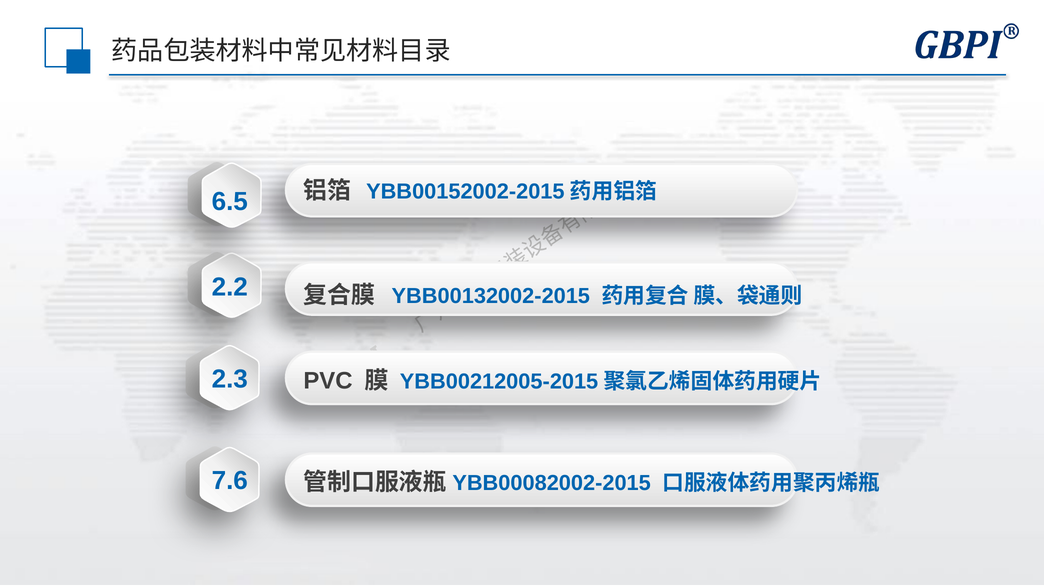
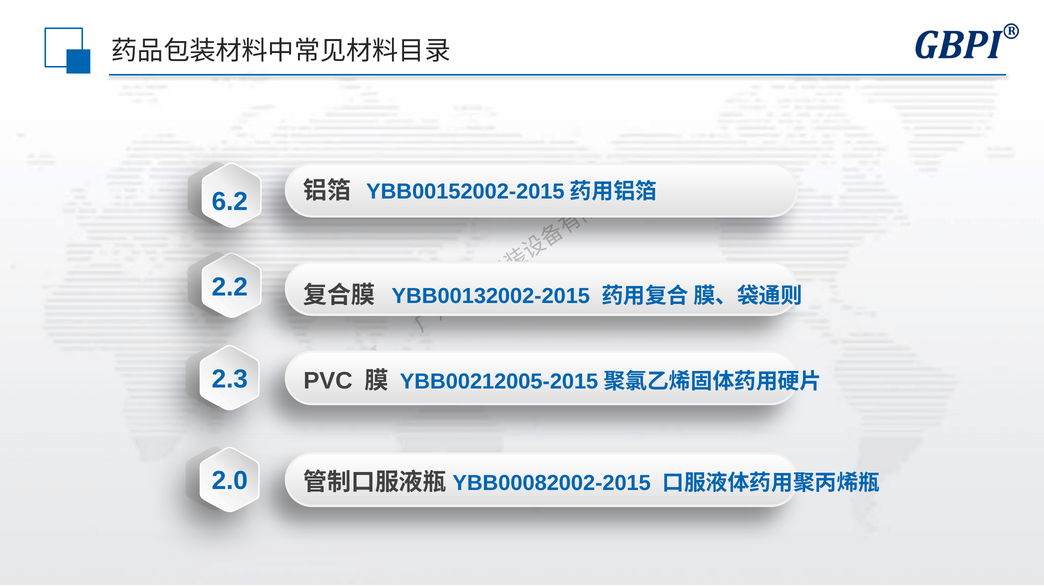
6.5: 6.5 -> 6.2
7.6: 7.6 -> 2.0
